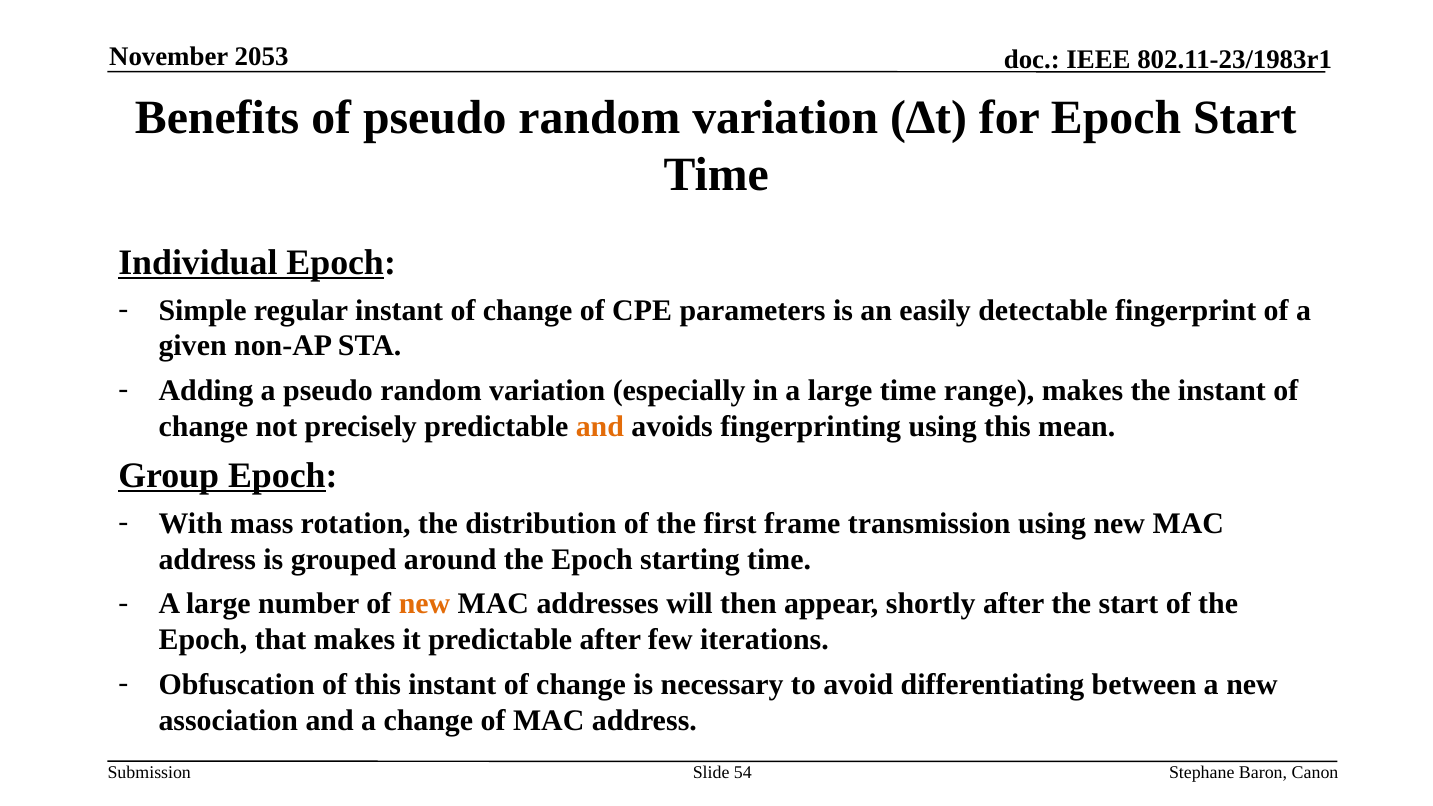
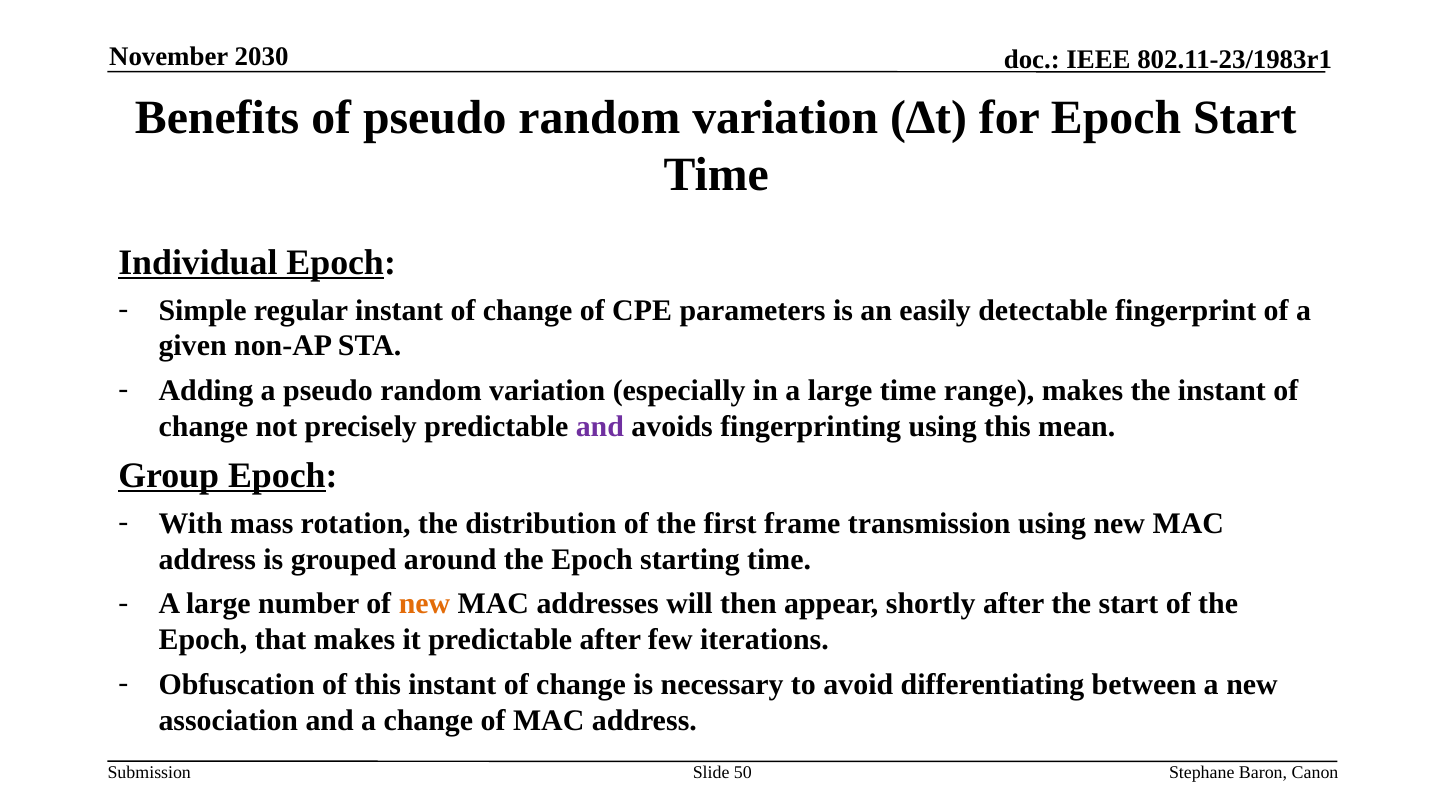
2053: 2053 -> 2030
and at (600, 427) colour: orange -> purple
54: 54 -> 50
